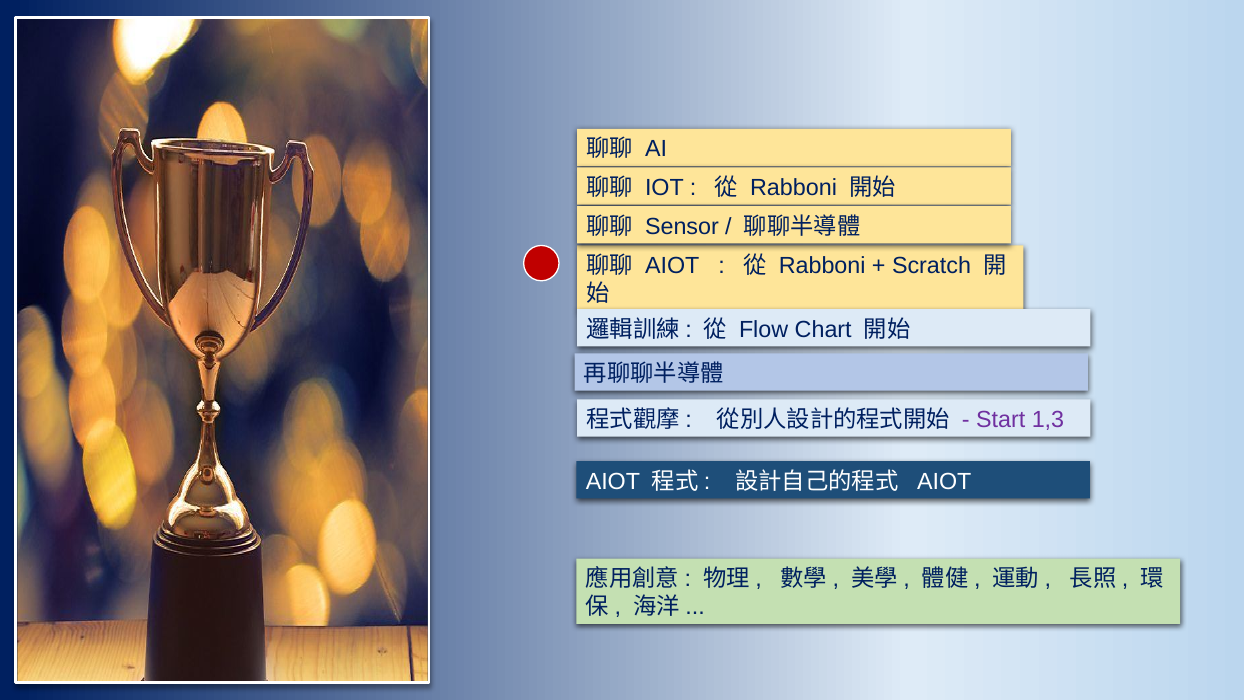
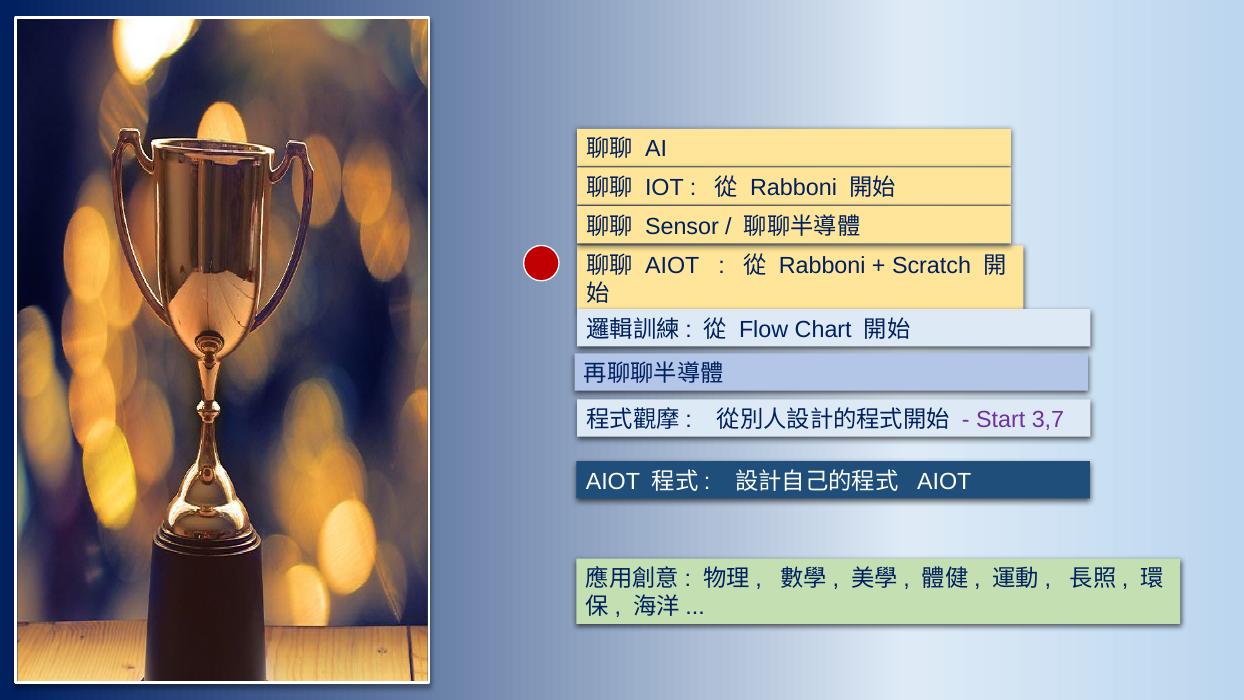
1,3: 1,3 -> 3,7
